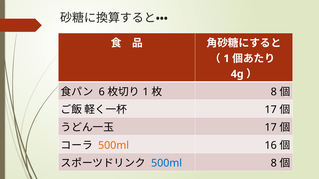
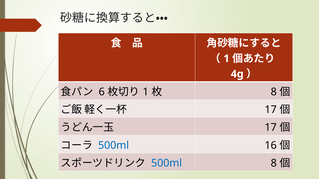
500ml at (114, 146) colour: orange -> blue
